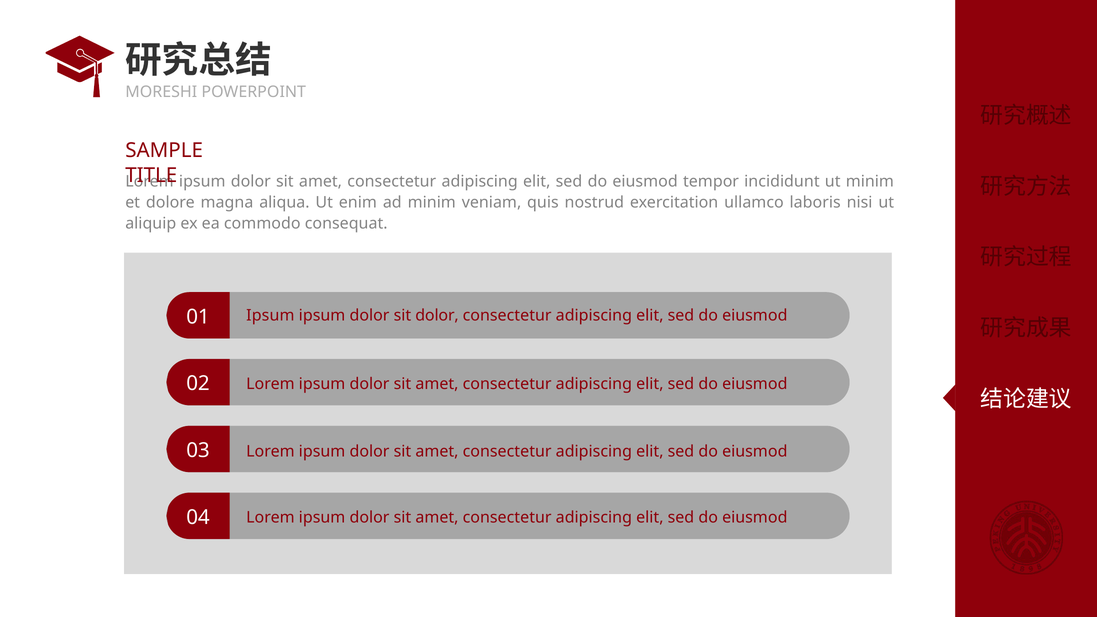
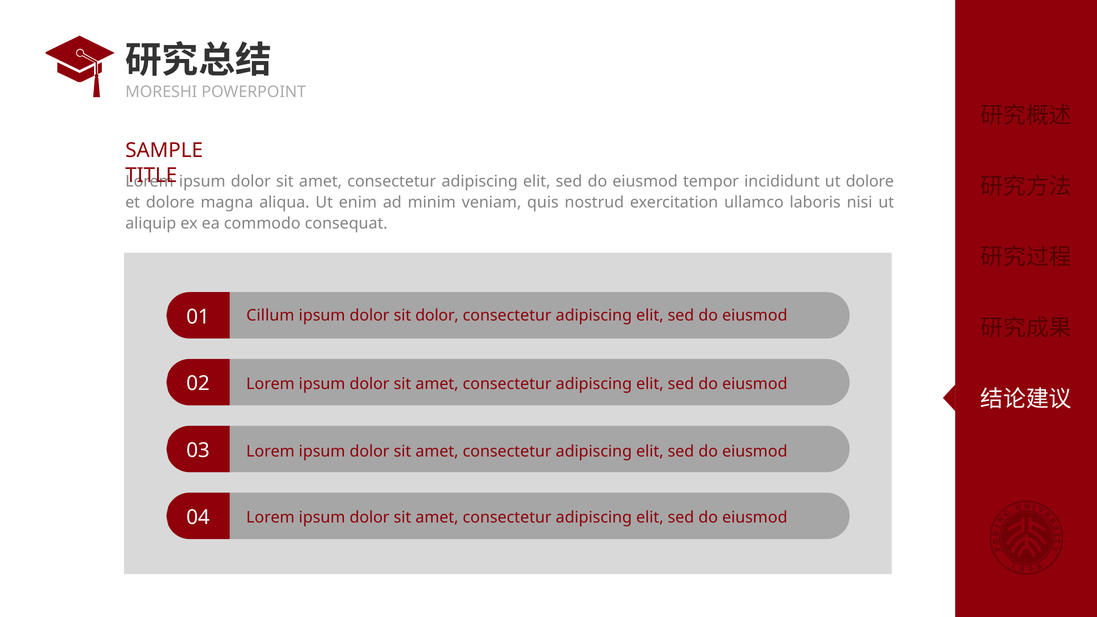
ut minim: minim -> dolore
Ipsum at (270, 316): Ipsum -> Cillum
